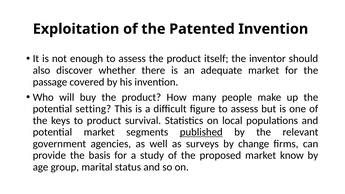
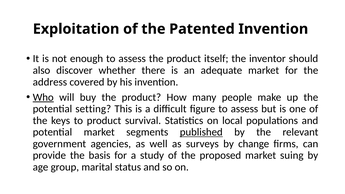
passage: passage -> address
Who underline: none -> present
know: know -> suing
